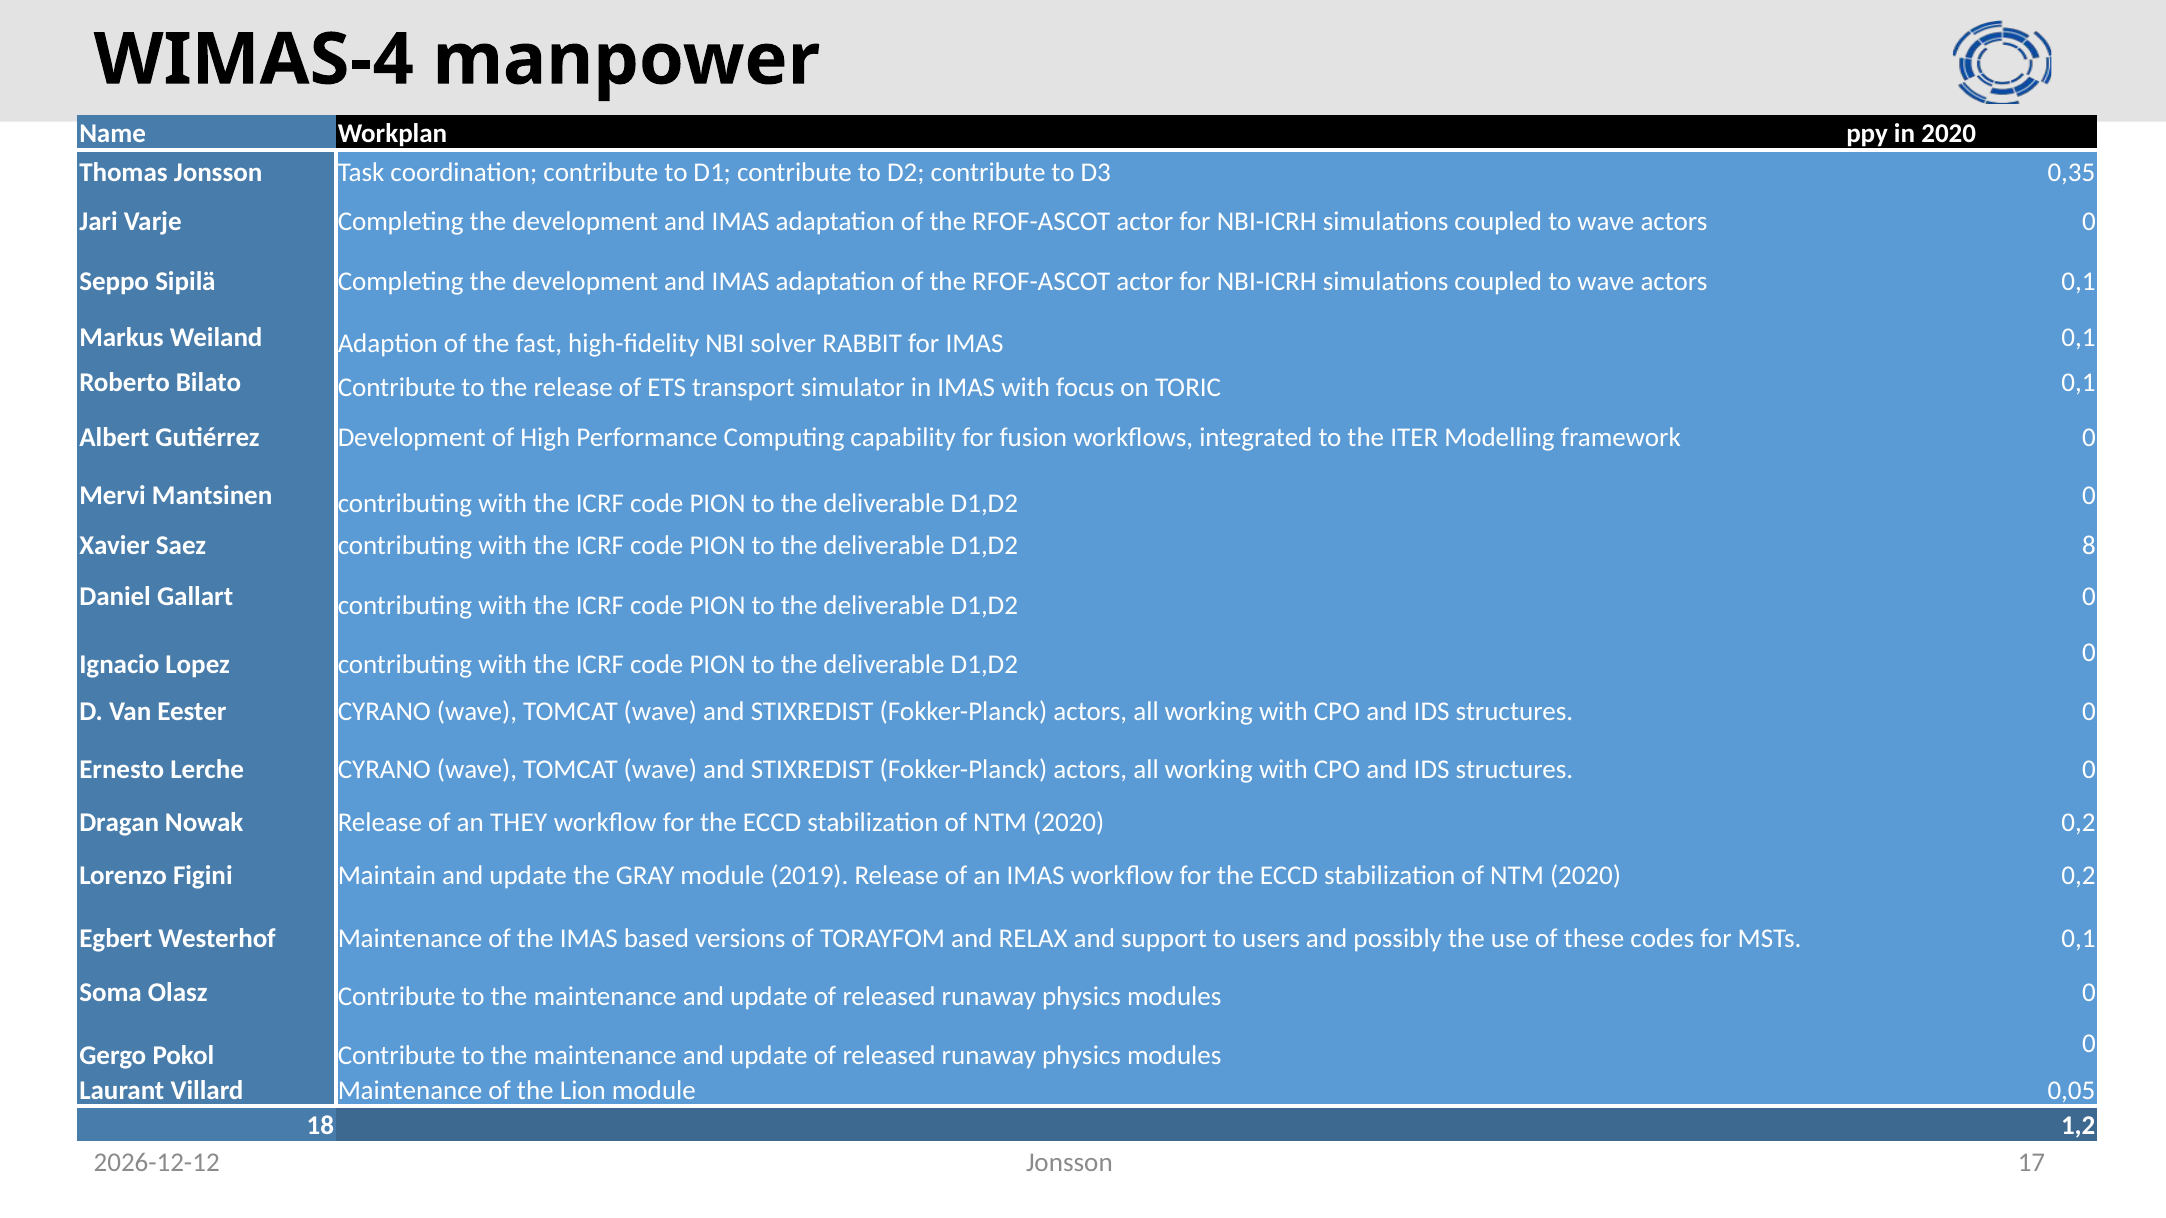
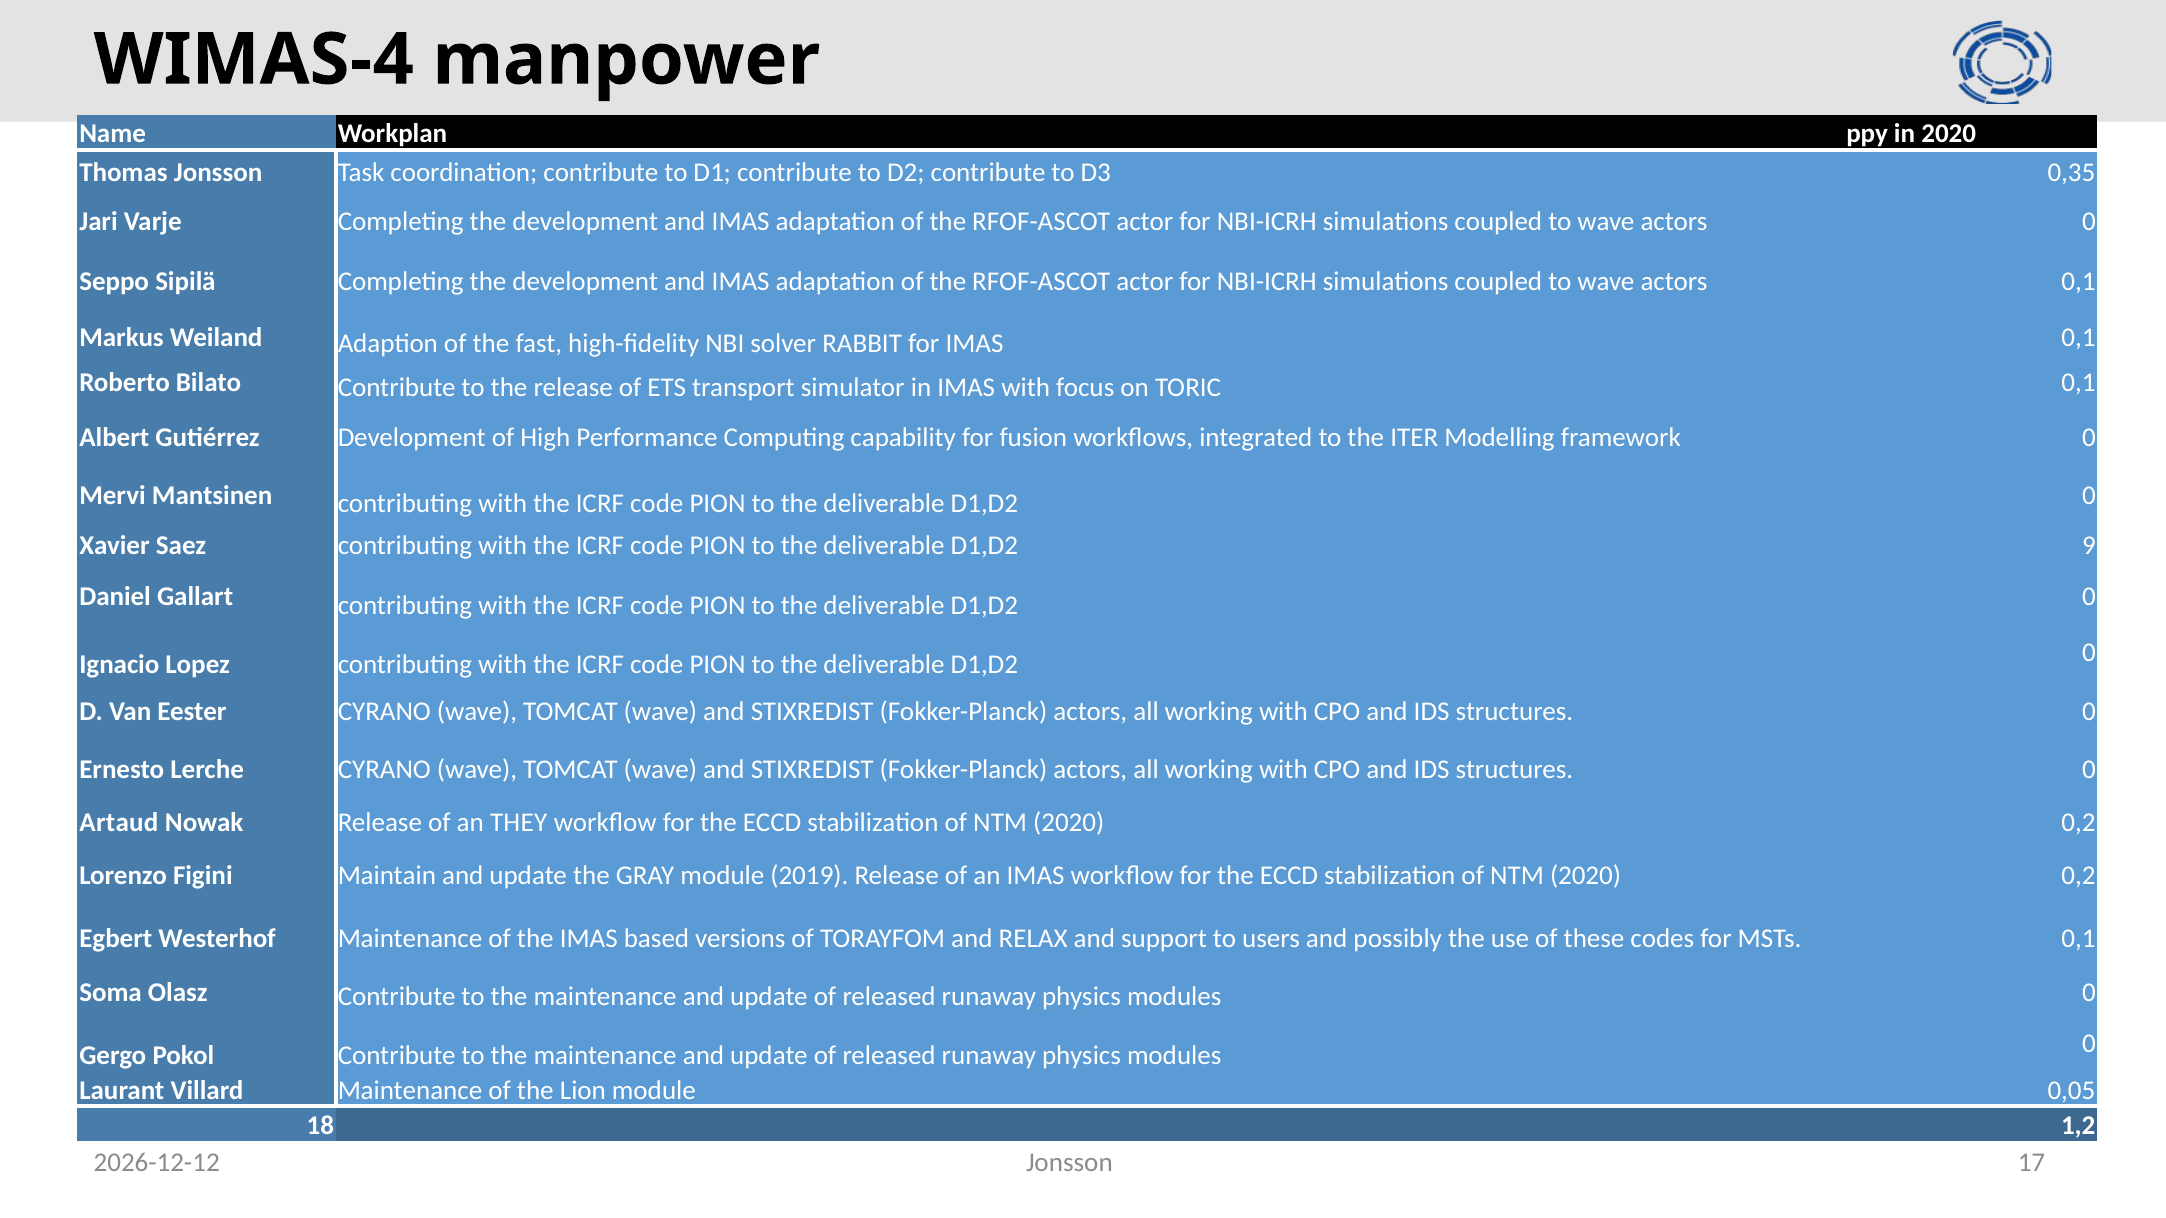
8: 8 -> 9
Dragan: Dragan -> Artaud
